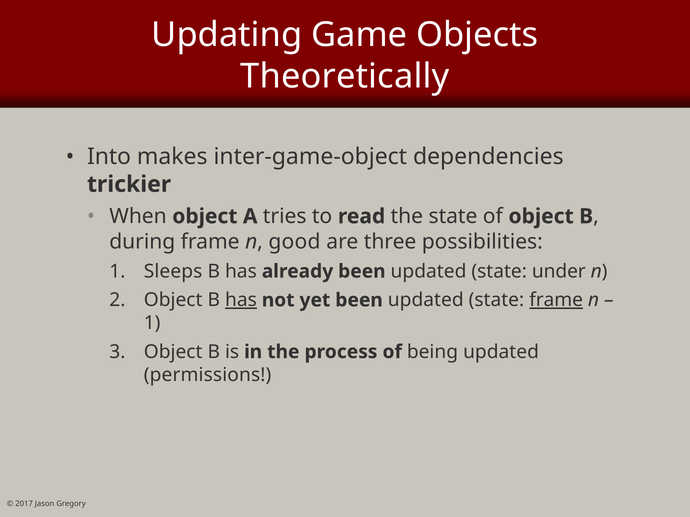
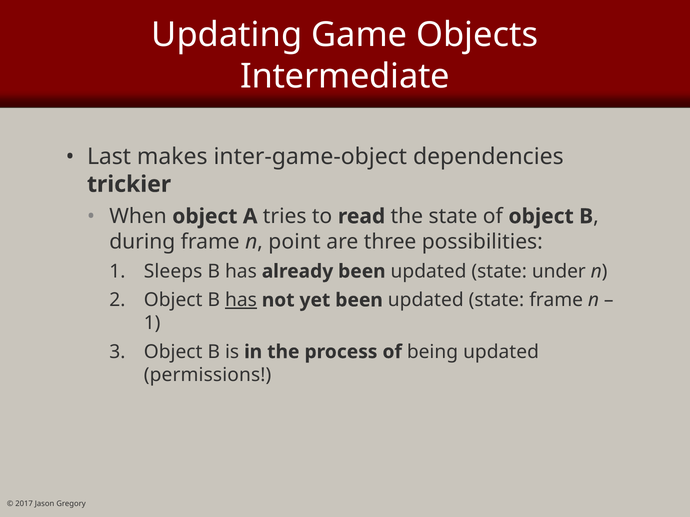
Theoretically: Theoretically -> Intermediate
Into: Into -> Last
good: good -> point
frame at (556, 300) underline: present -> none
